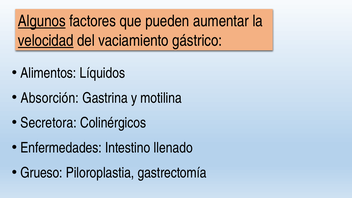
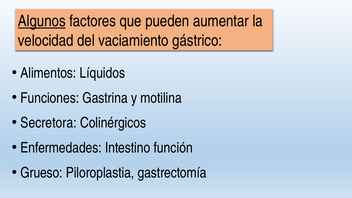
velocidad underline: present -> none
Absorción: Absorción -> Funciones
llenado: llenado -> función
